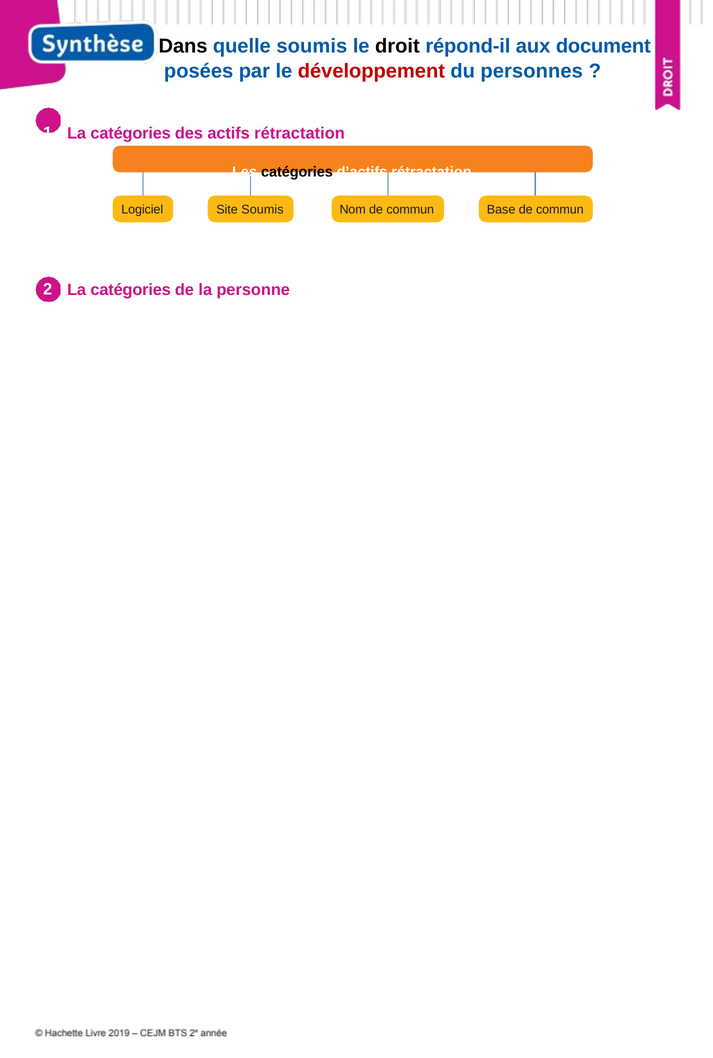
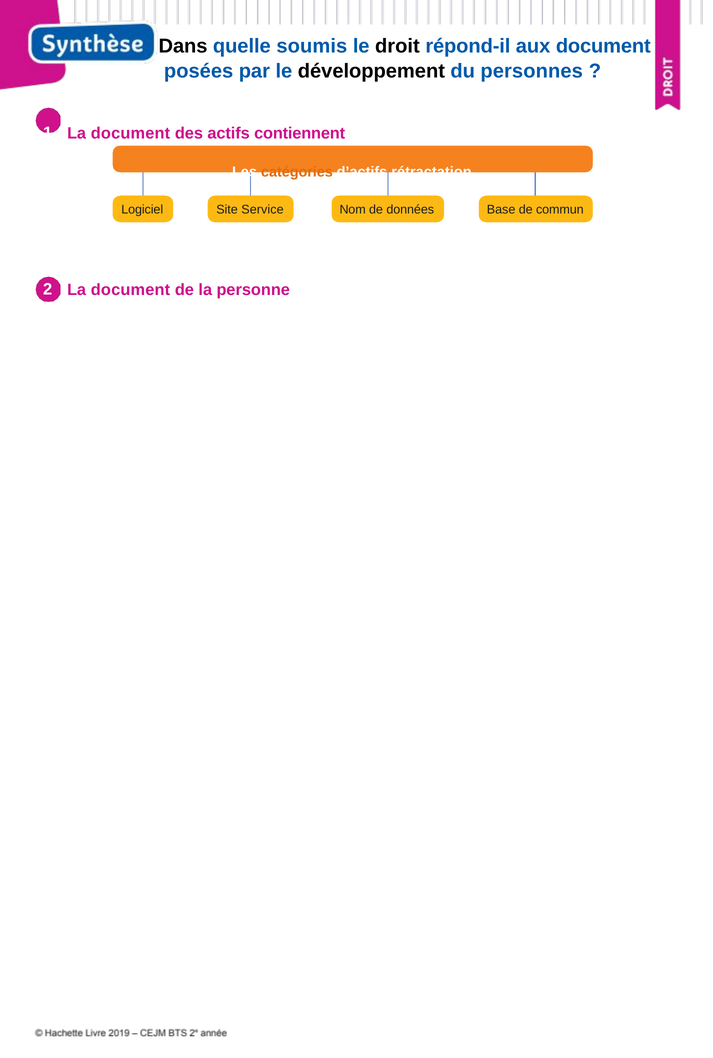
développement colour: red -> black
1 La catégories: catégories -> document
actifs rétractation: rétractation -> contiennent
catégories at (297, 172) colour: black -> orange
Site Soumis: Soumis -> Service
Nom de commun: commun -> données
2 La catégories: catégories -> document
